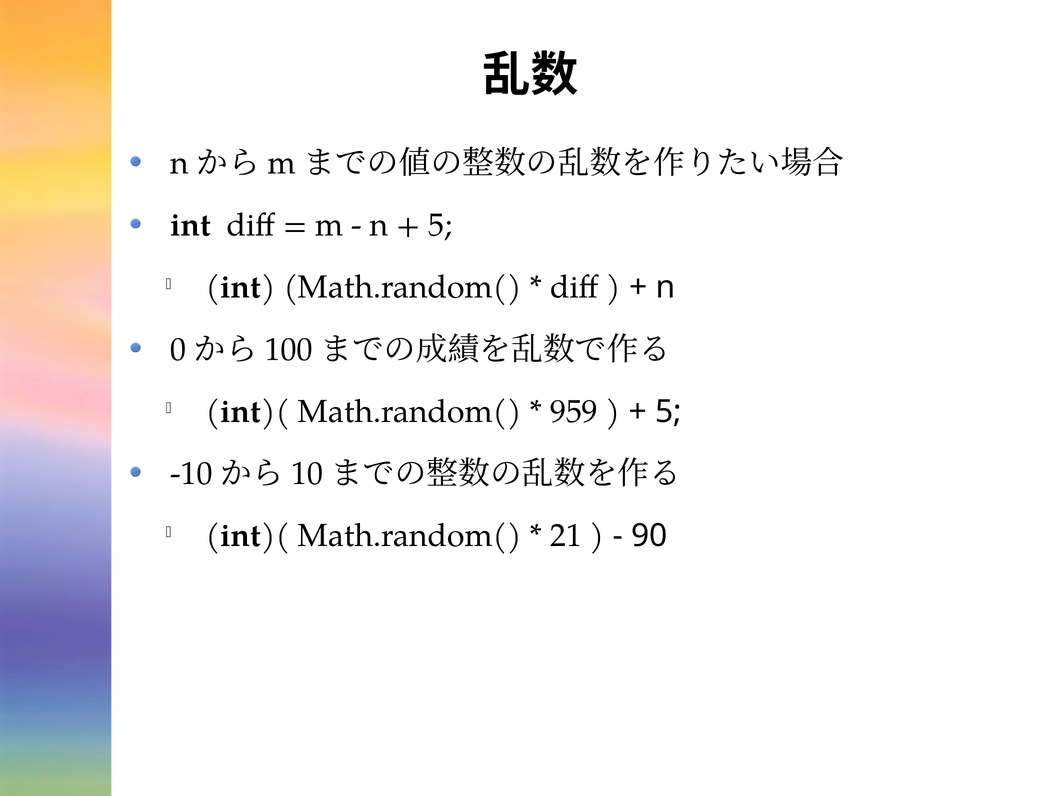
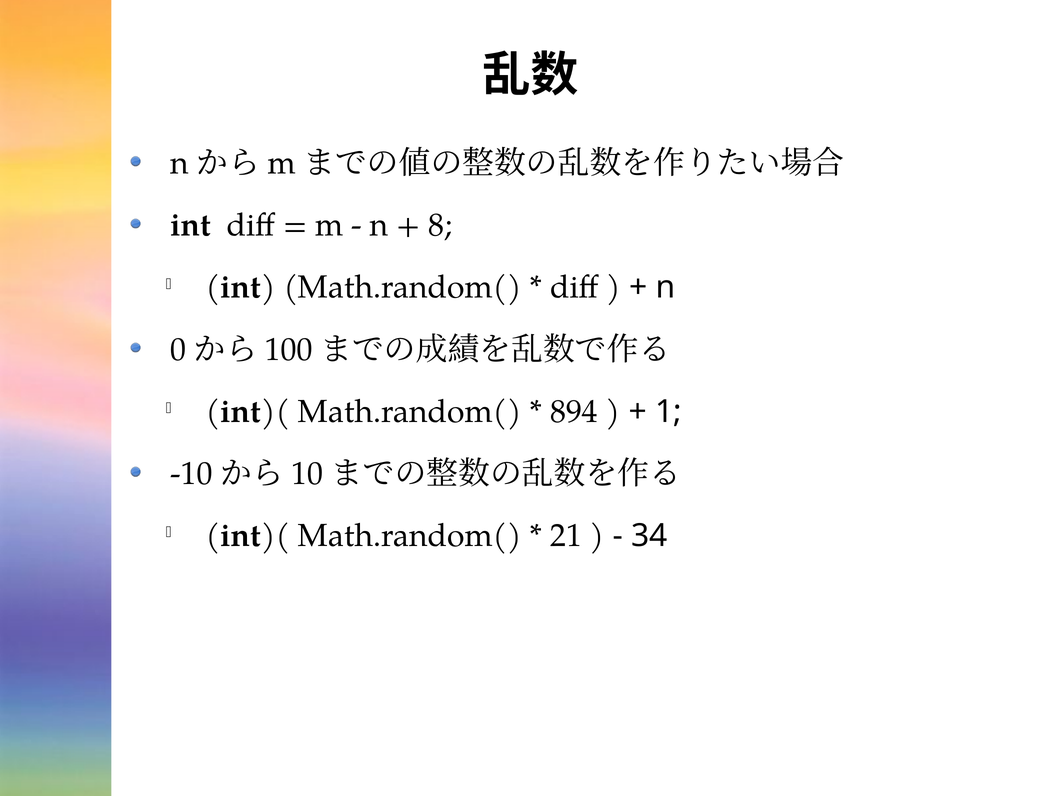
5 at (440, 225): 5 -> 8
959: 959 -> 894
5 at (668, 412): 5 -> 1
90: 90 -> 34
